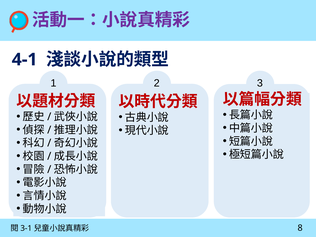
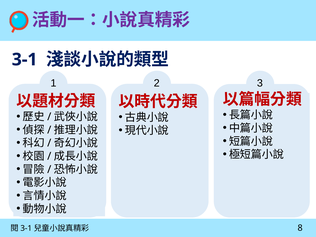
4-1: 4-1 -> 3-1
